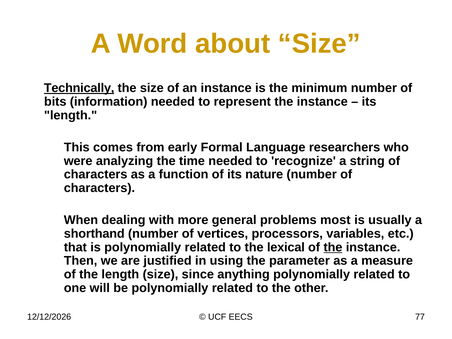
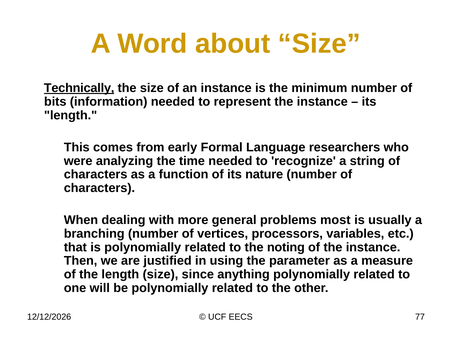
shorthand: shorthand -> branching
lexical: lexical -> noting
the at (333, 247) underline: present -> none
